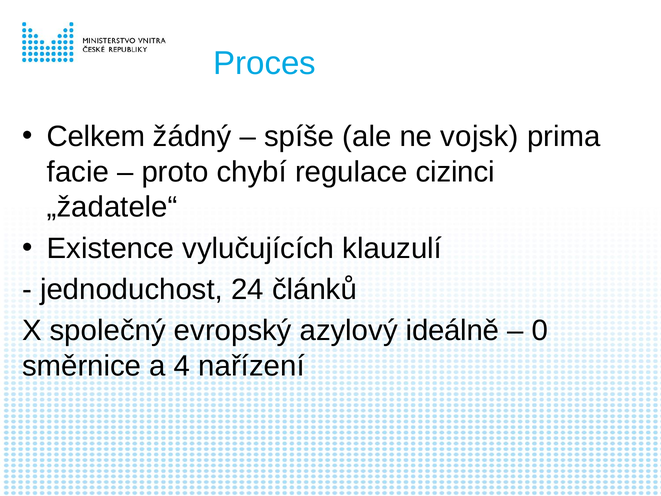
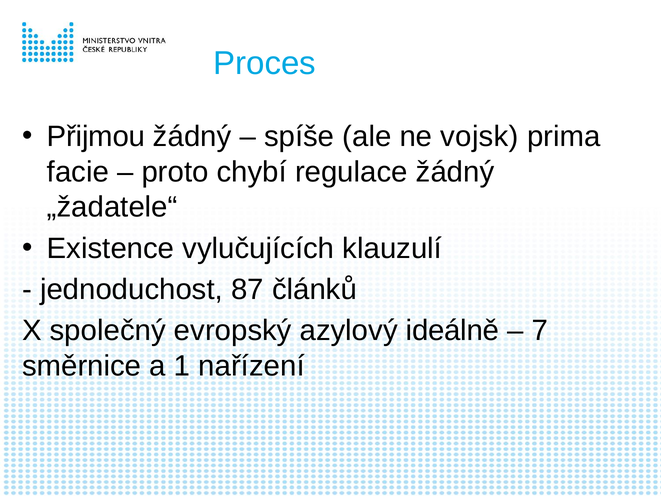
Celkem: Celkem -> Přijmou
regulace cizinci: cizinci -> žádný
24: 24 -> 87
0: 0 -> 7
4: 4 -> 1
